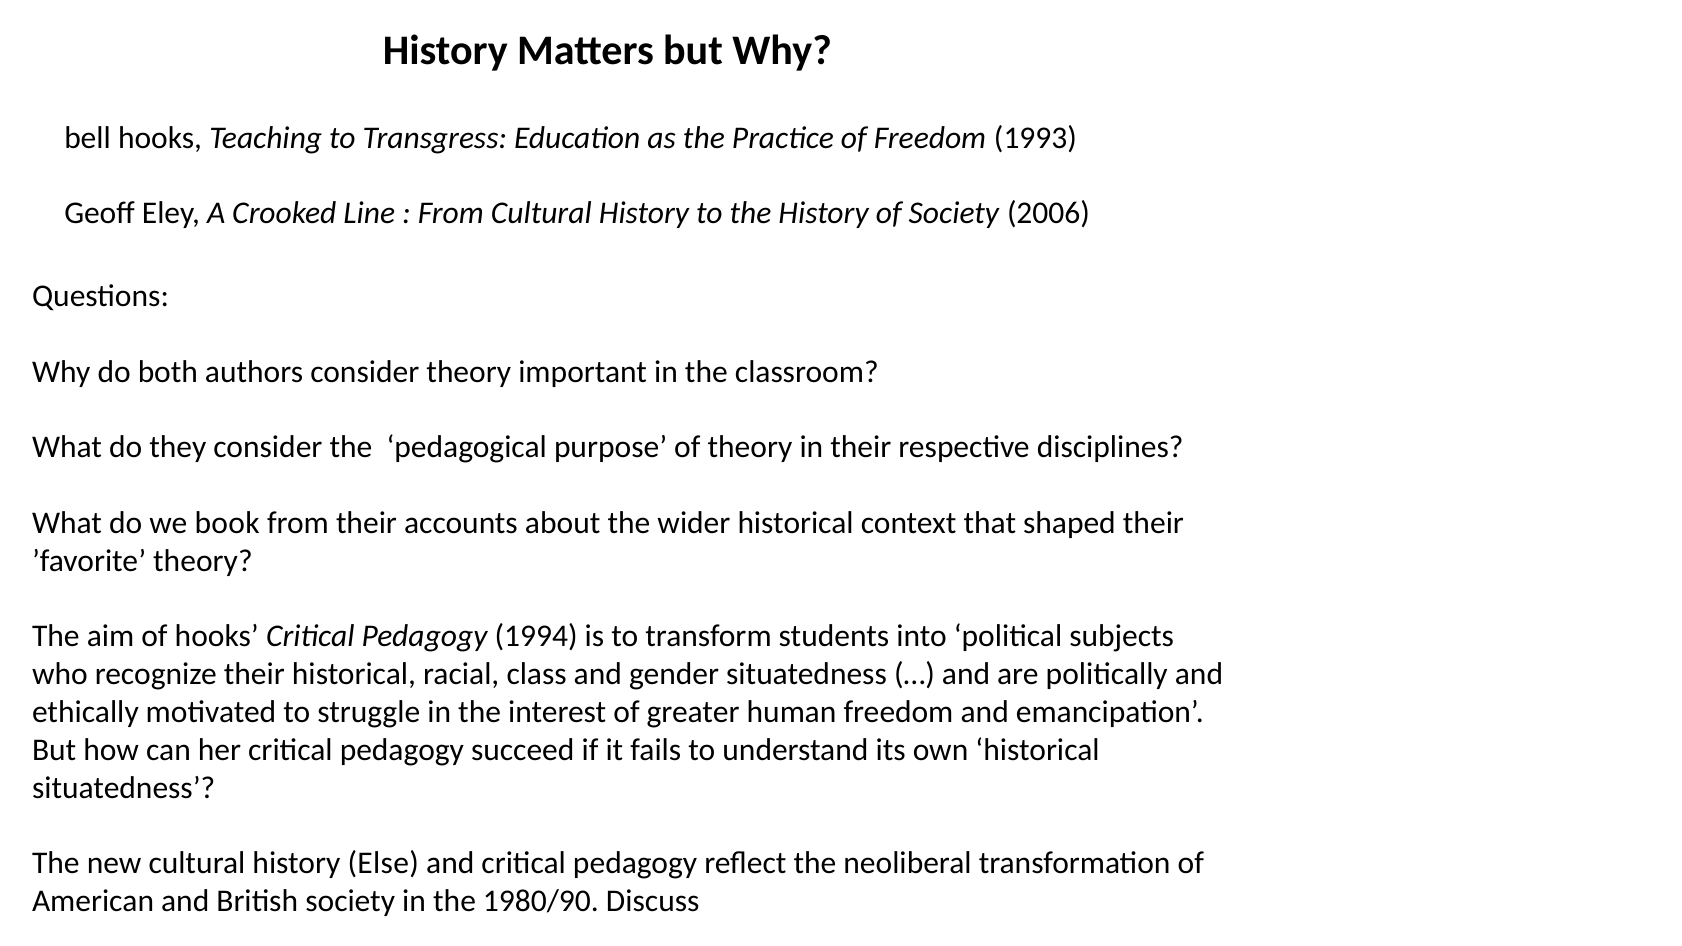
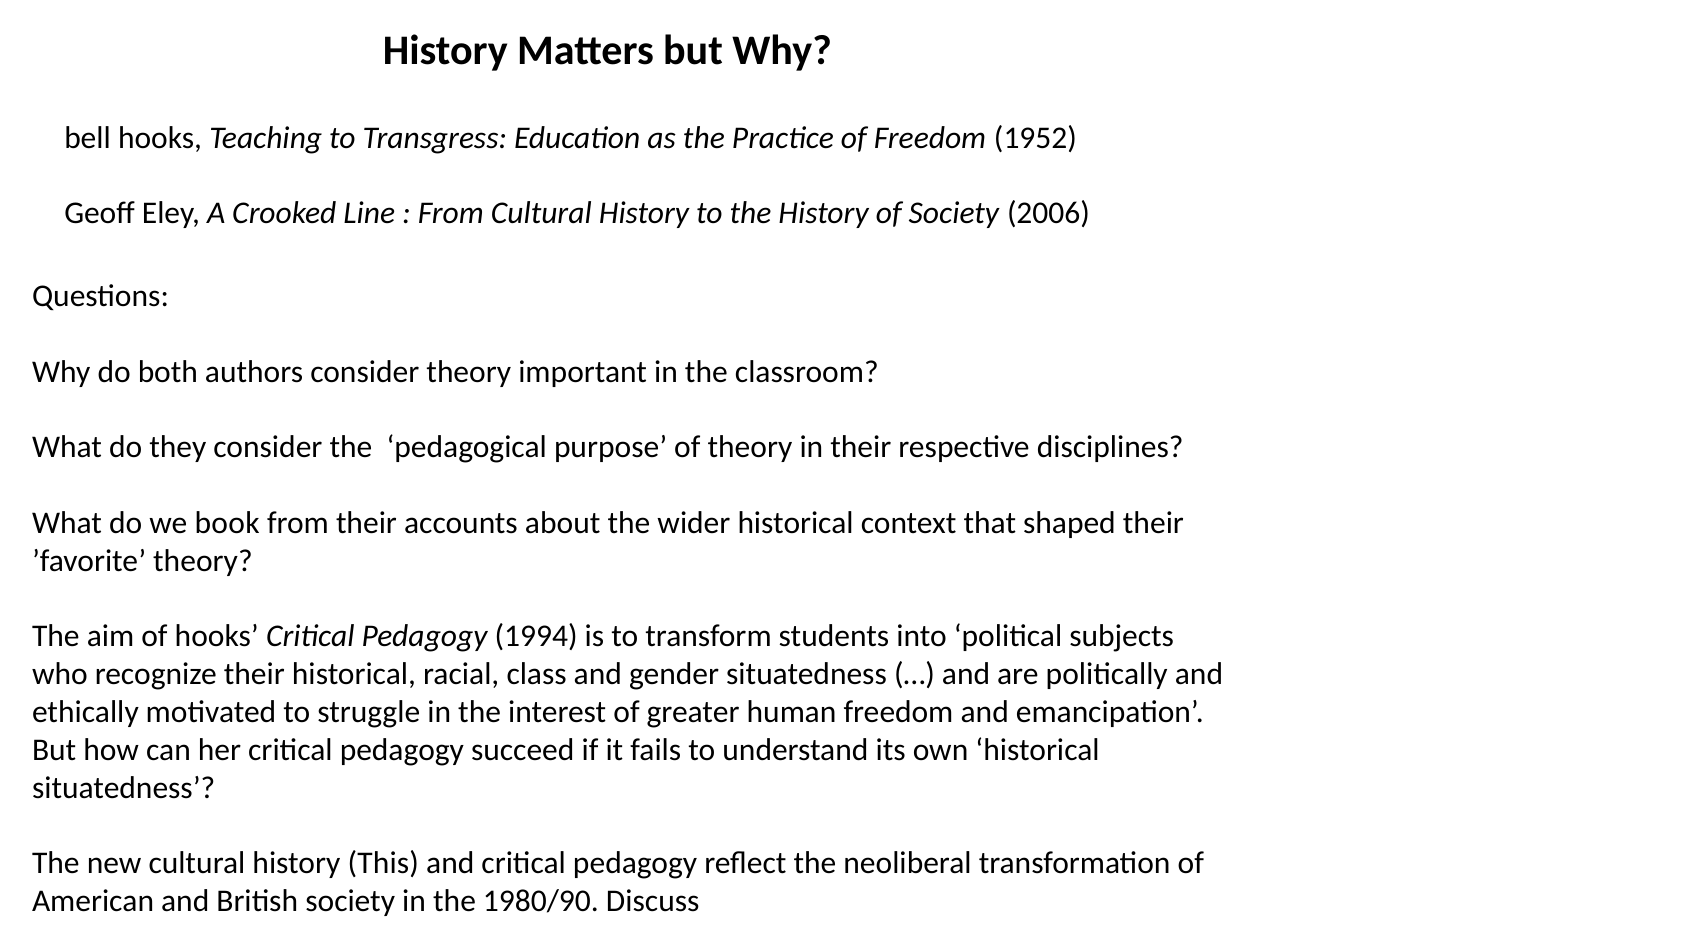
1993: 1993 -> 1952
Else: Else -> This
